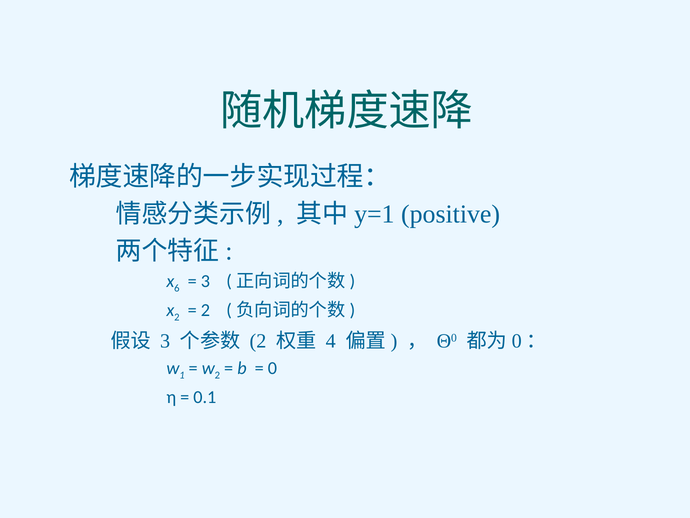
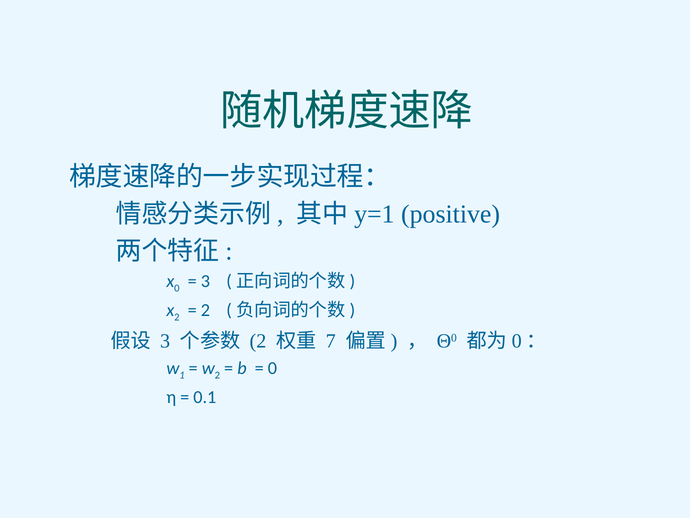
6 at (177, 288): 6 -> 0
4: 4 -> 7
